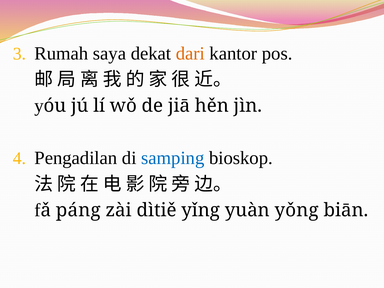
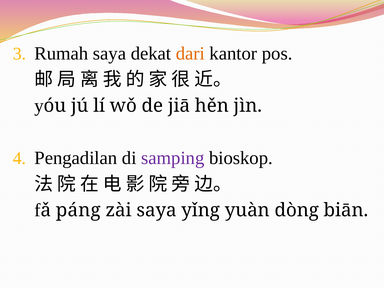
samping colour: blue -> purple
zài dìtiě: dìtiě -> saya
yǒng: yǒng -> dòng
